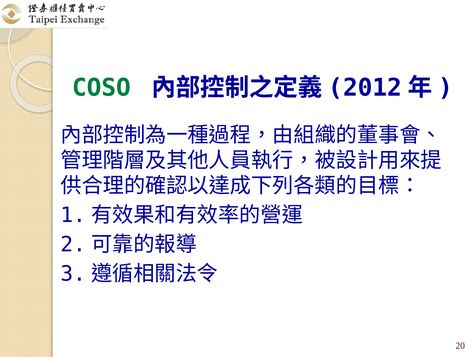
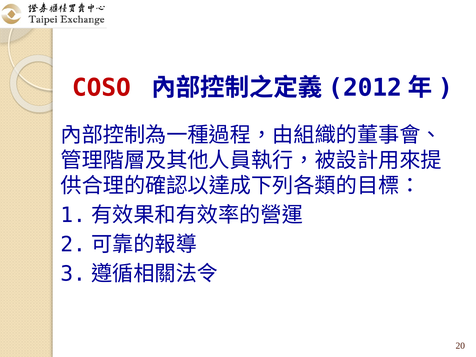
COSO colour: green -> red
